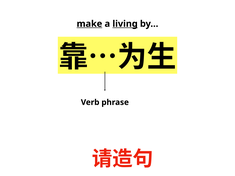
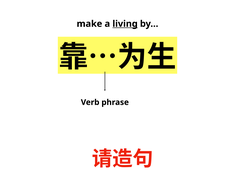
make underline: present -> none
